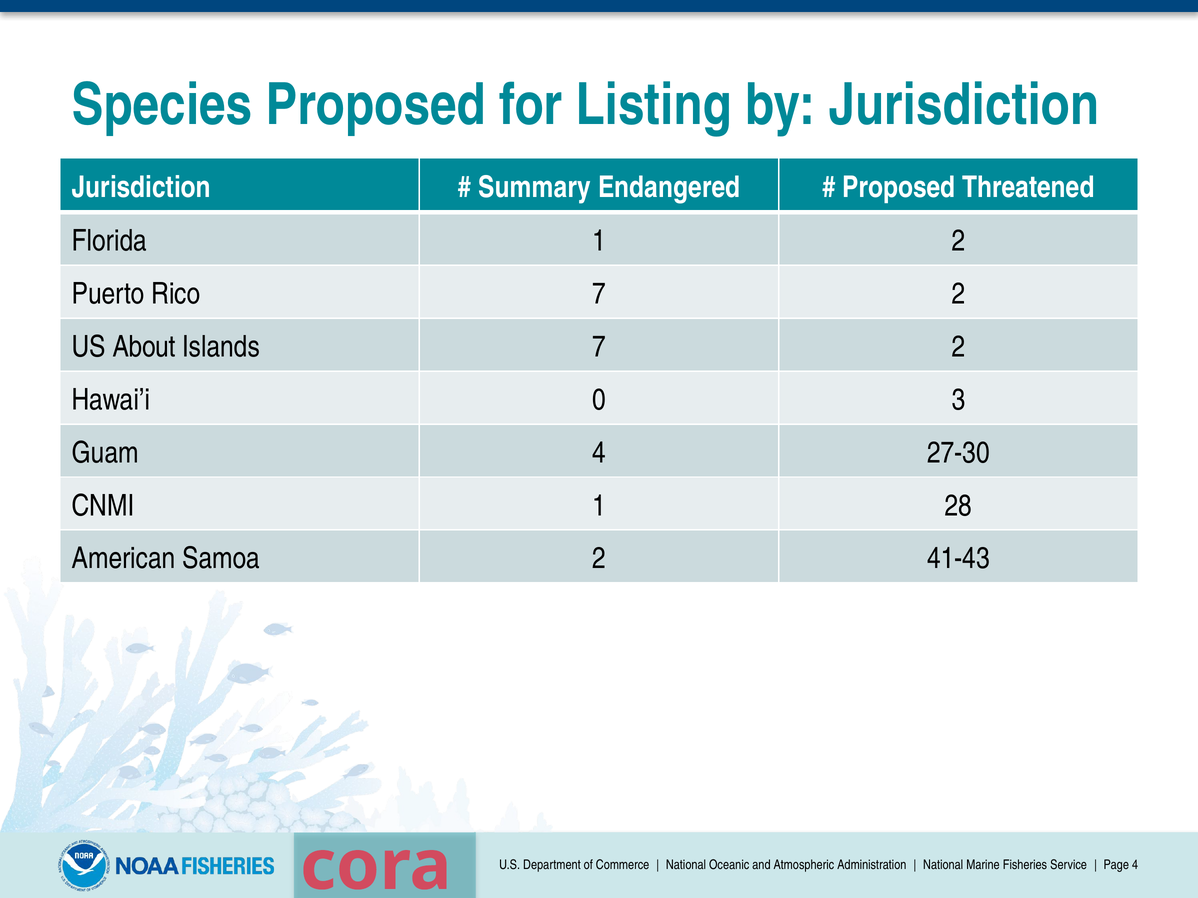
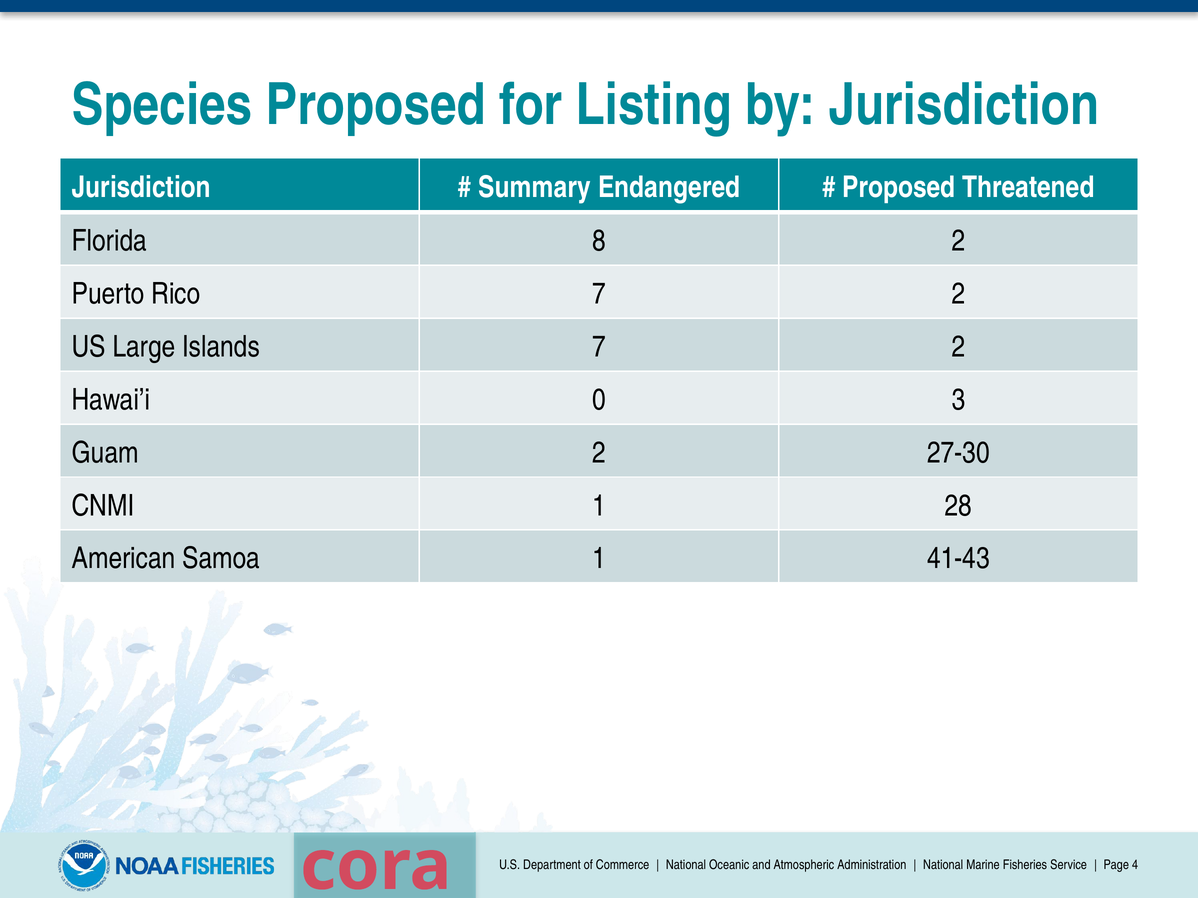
Florida 1: 1 -> 8
About: About -> Large
Guam 4: 4 -> 2
Samoa 2: 2 -> 1
